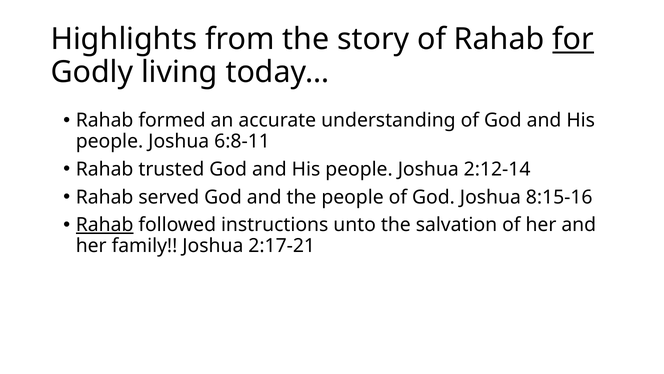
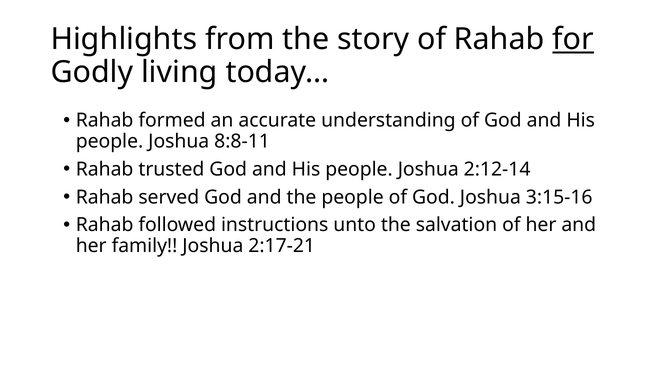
6:8-11: 6:8-11 -> 8:8-11
8:15-16: 8:15-16 -> 3:15-16
Rahab at (105, 225) underline: present -> none
